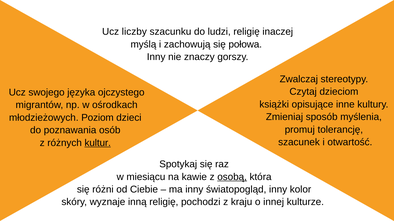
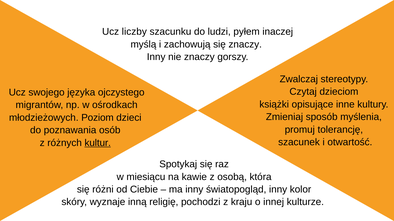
ludzi religię: religię -> pyłem
się połowa: połowa -> znaczy
osobą underline: present -> none
